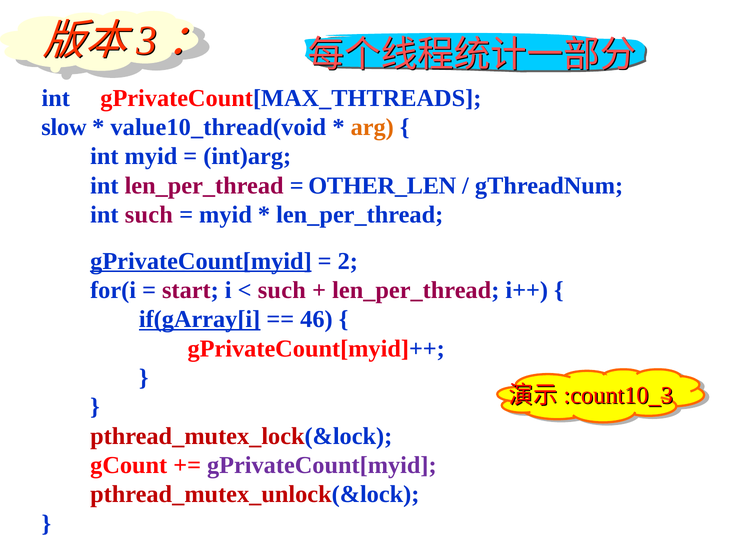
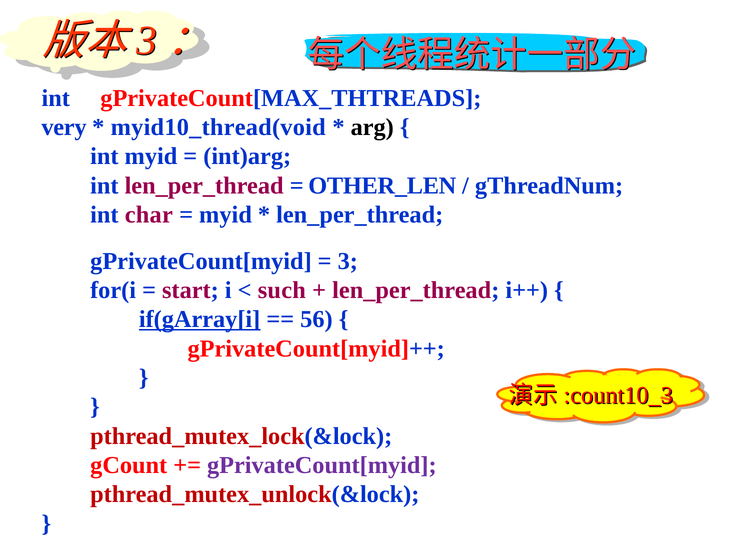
slow: slow -> very
value10_thread(void: value10_thread(void -> myid10_thread(void
arg colour: orange -> black
int such: such -> char
gPrivateCount[myid at (201, 261) underline: present -> none
2 at (348, 261): 2 -> 3
46: 46 -> 56
